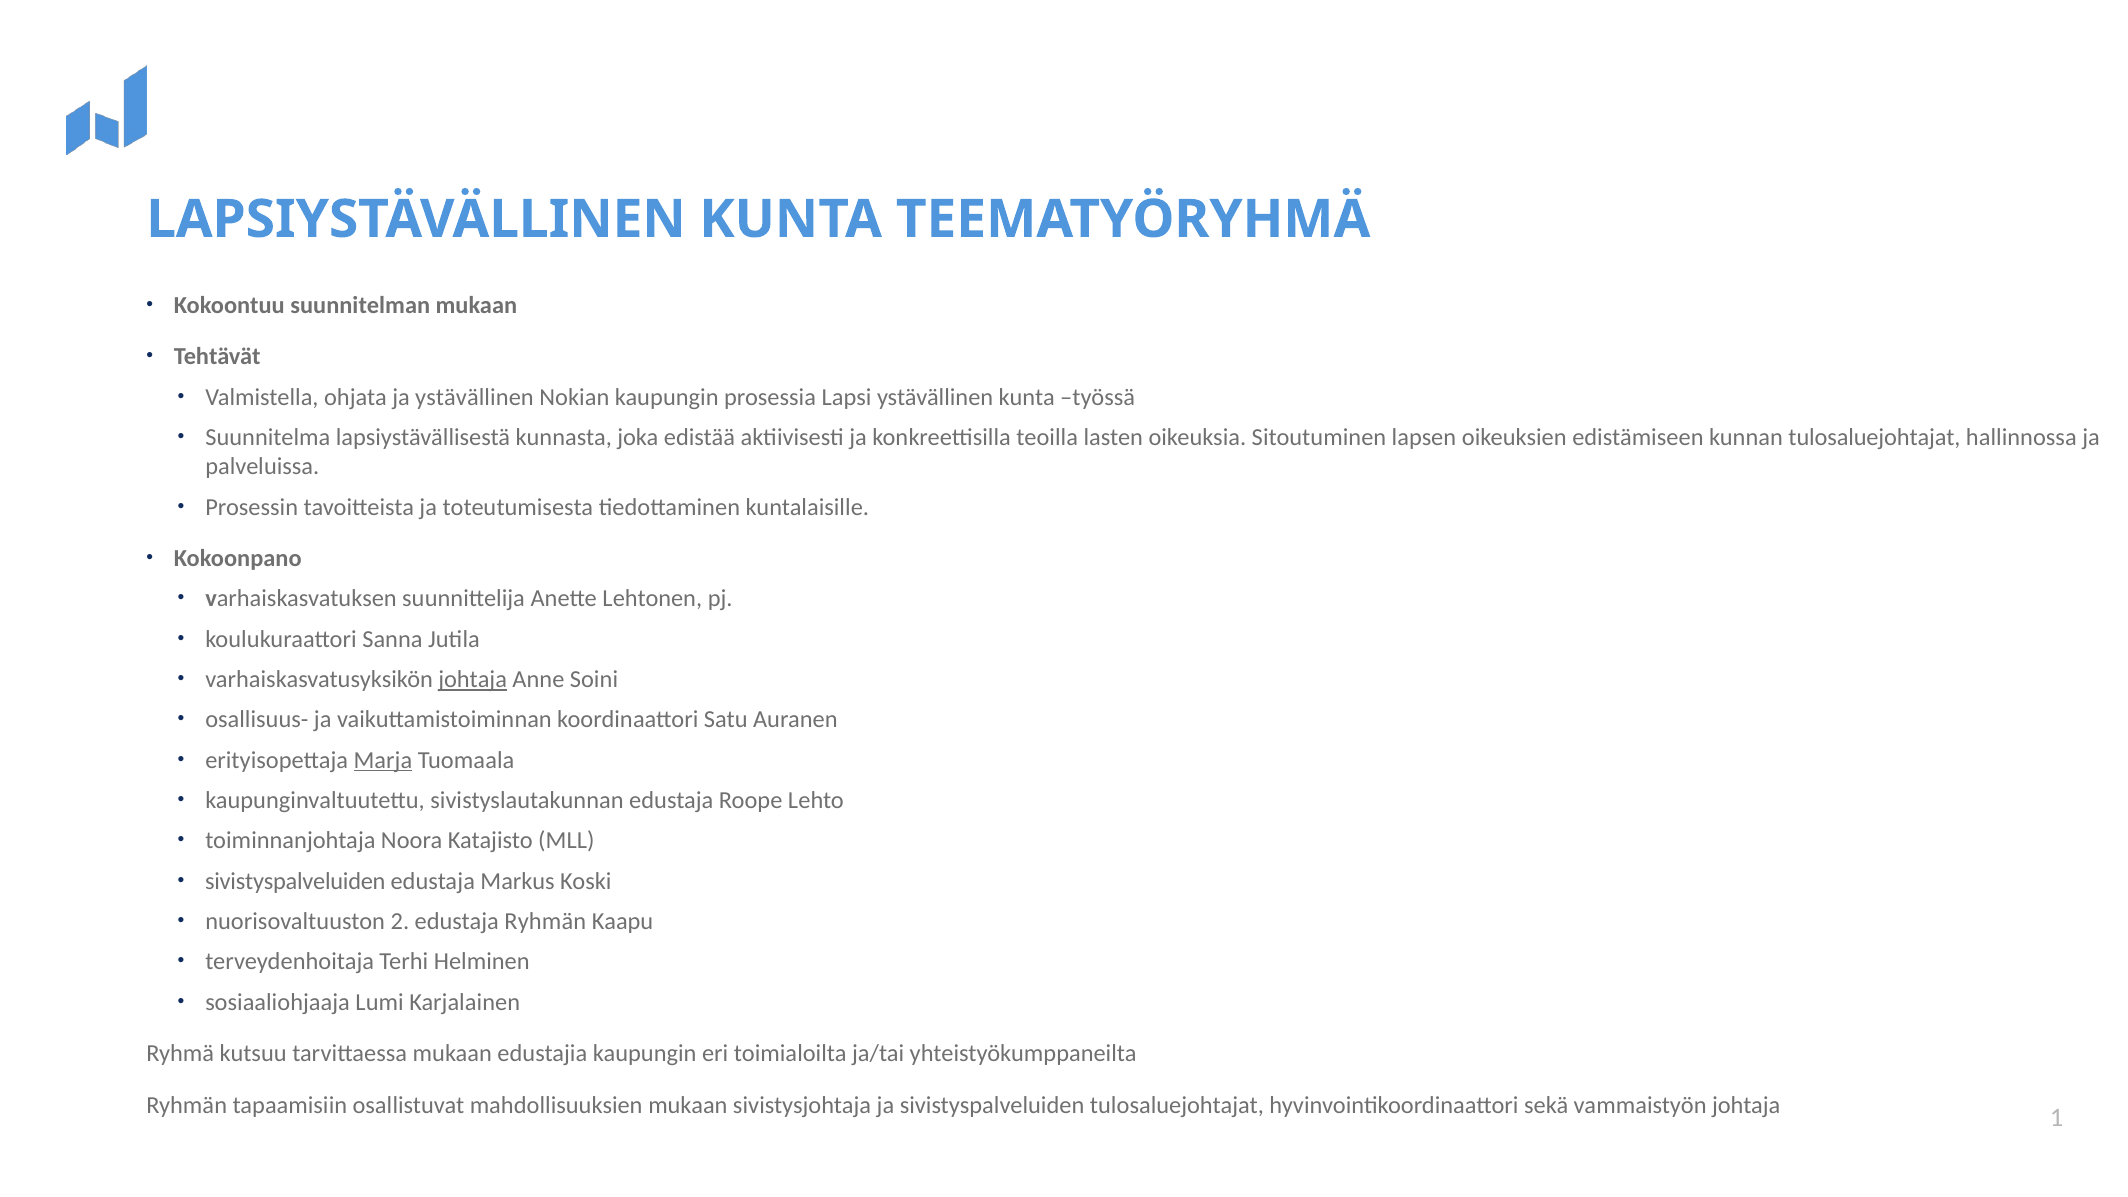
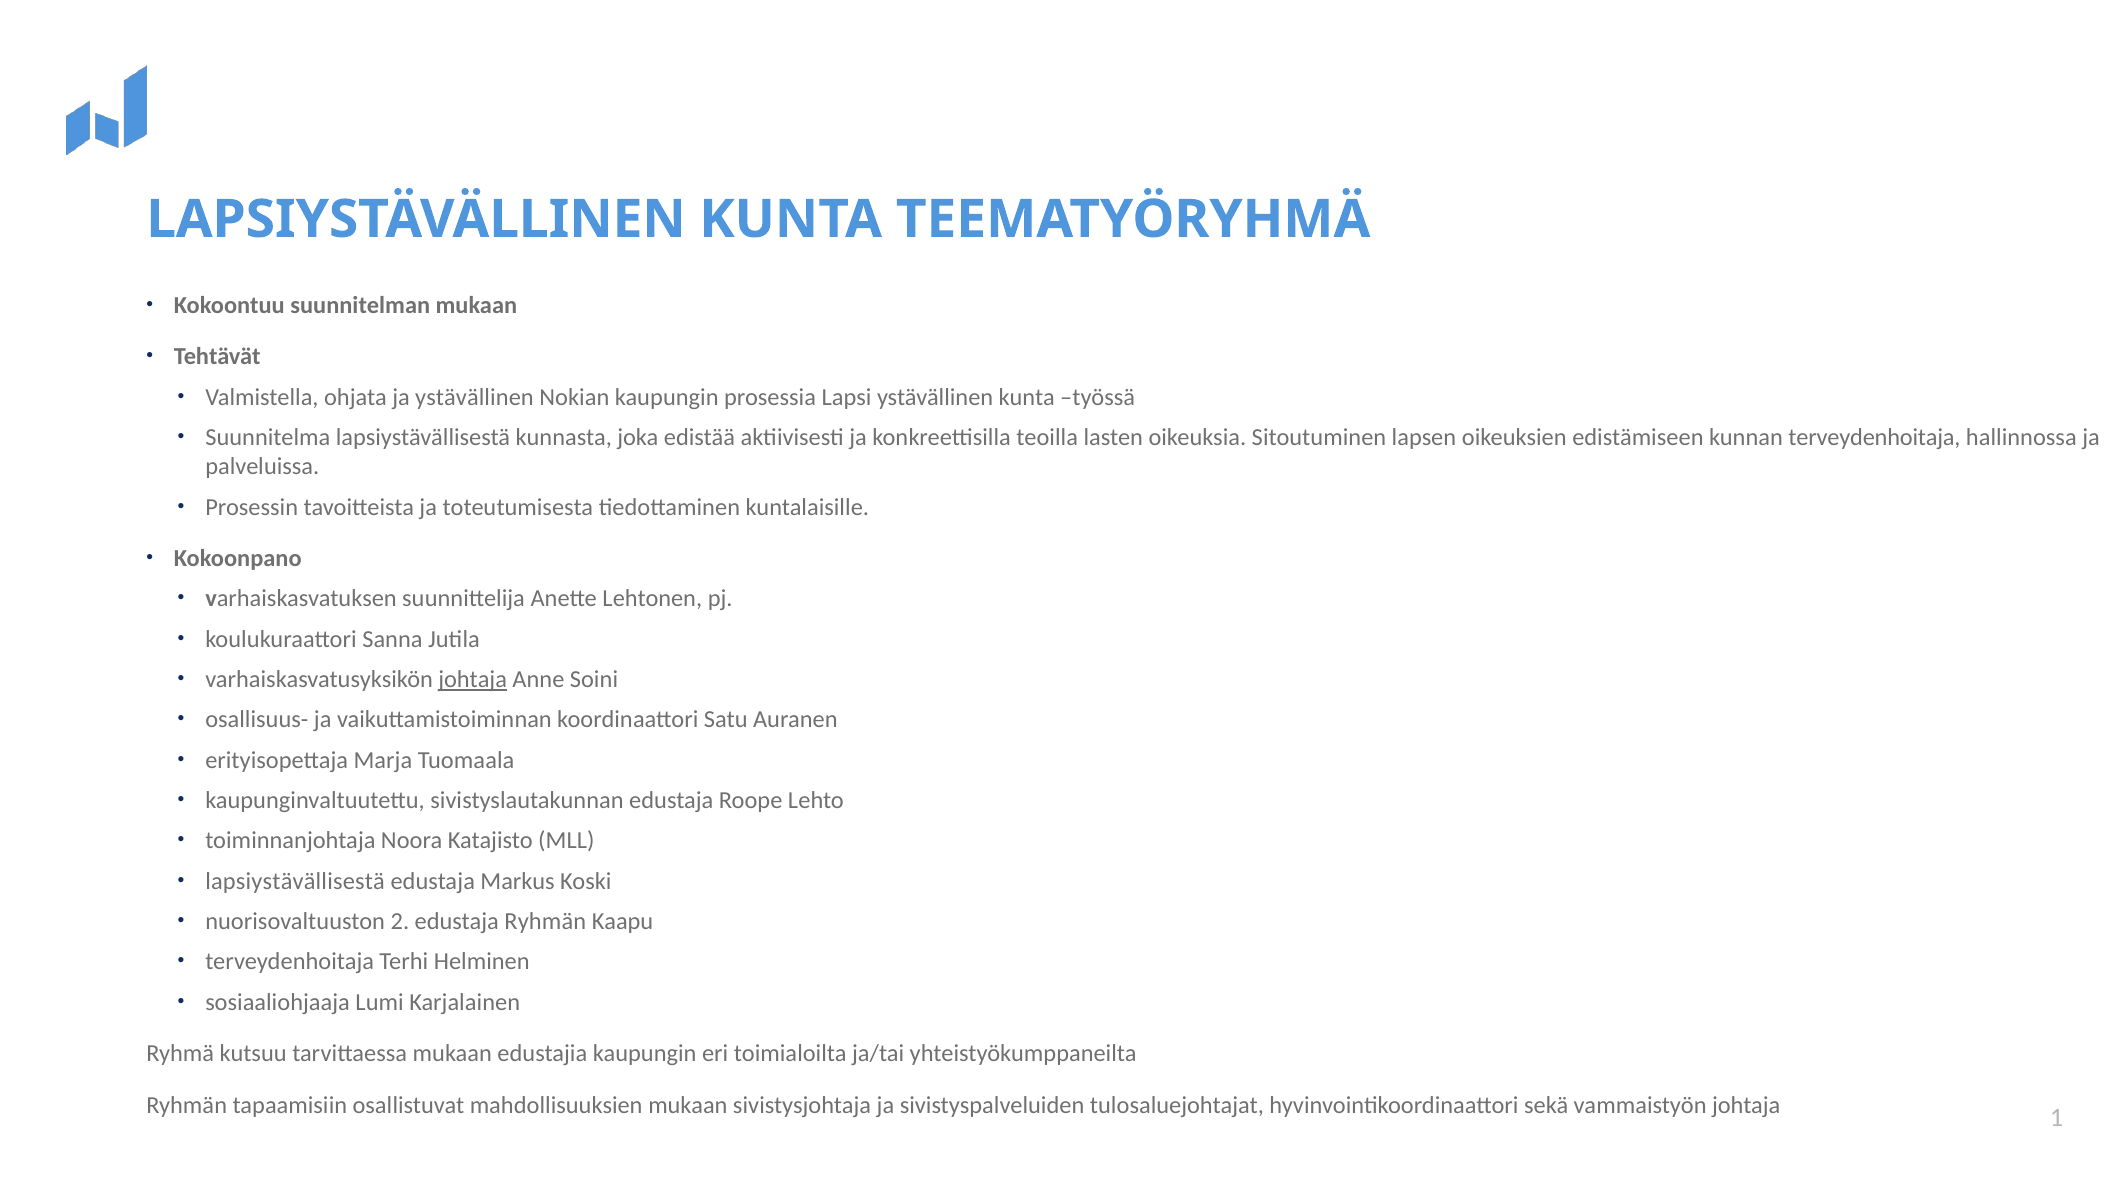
kunnan tulosaluejohtajat: tulosaluejohtajat -> terveydenhoitaja
Marja underline: present -> none
sivistyspalveluiden at (295, 881): sivistyspalveluiden -> lapsiystävällisestä
